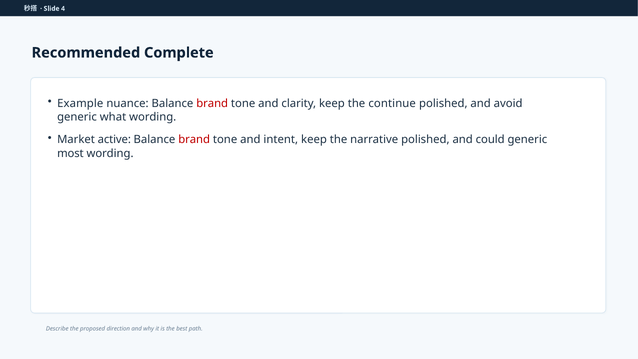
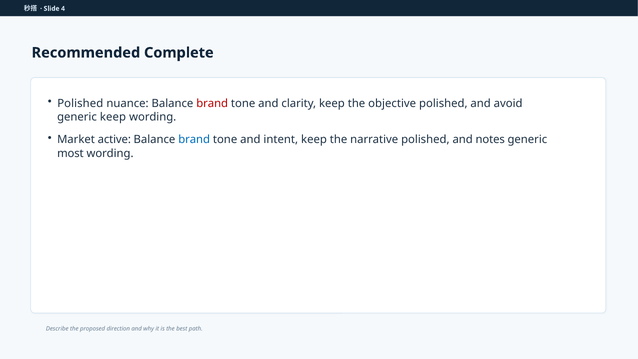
Example at (80, 103): Example -> Polished
continue: continue -> objective
generic what: what -> keep
brand at (194, 140) colour: red -> blue
could: could -> notes
